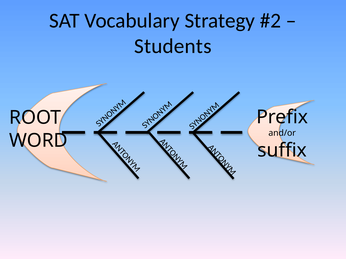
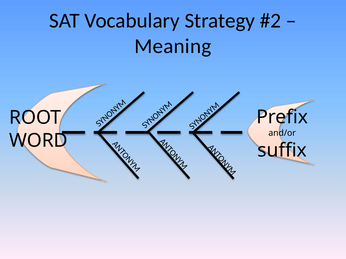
Students: Students -> Meaning
